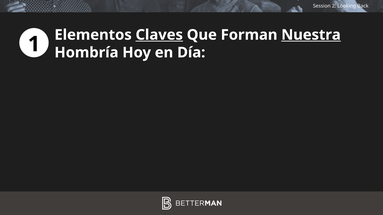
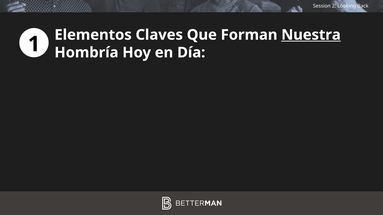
Claves underline: present -> none
